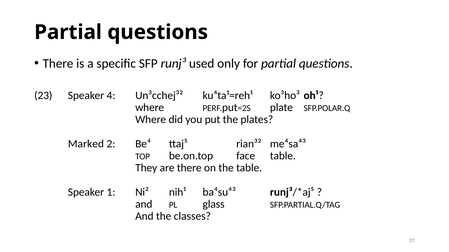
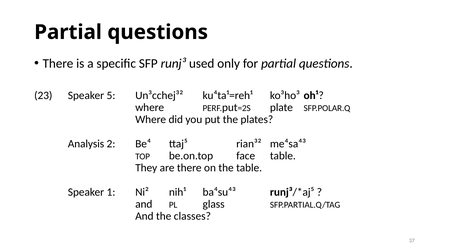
4: 4 -> 5
Marked: Marked -> Analysis
